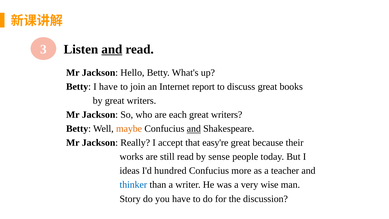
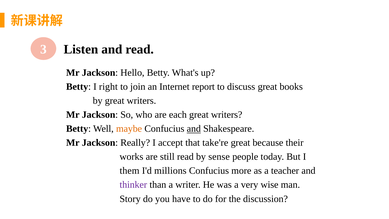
and at (112, 49) underline: present -> none
I have: have -> right
easy're: easy're -> take're
ideas: ideas -> them
hundred: hundred -> millions
thinker colour: blue -> purple
